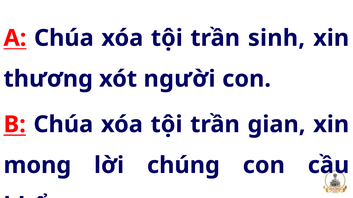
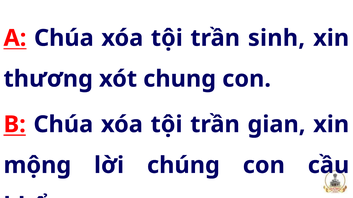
người: người -> chung
mong: mong -> mộng
